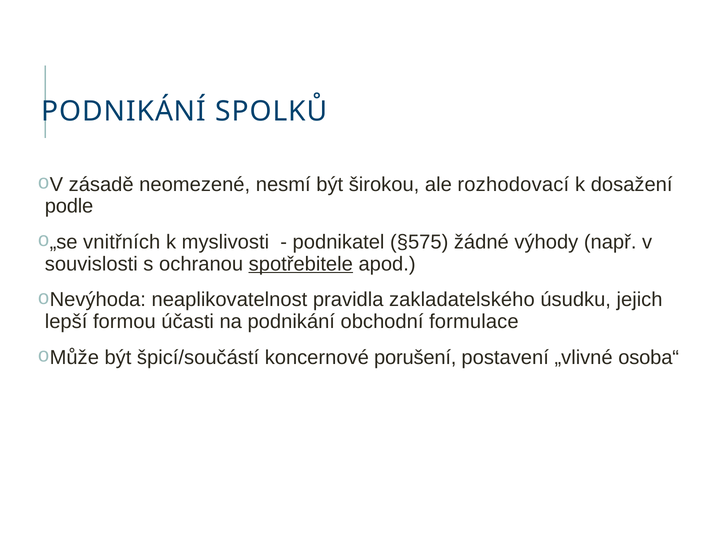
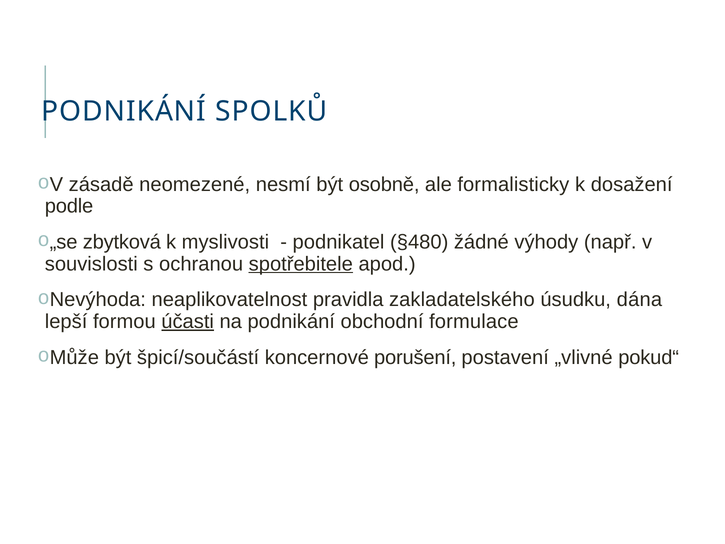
širokou: širokou -> osobně
rozhodovací: rozhodovací -> formalisticky
vnitřních: vnitřních -> zbytková
§575: §575 -> §480
jejich: jejich -> dána
účasti underline: none -> present
osoba“: osoba“ -> pokud“
